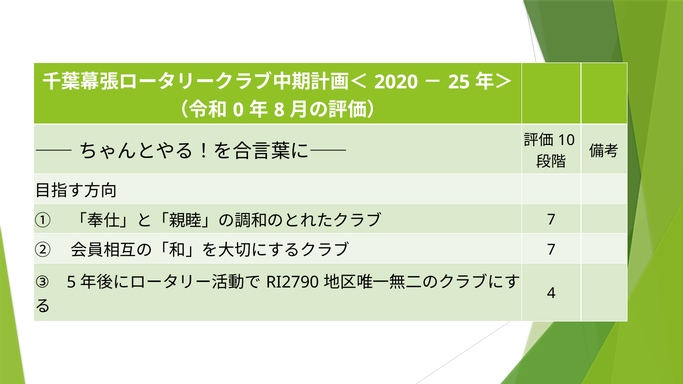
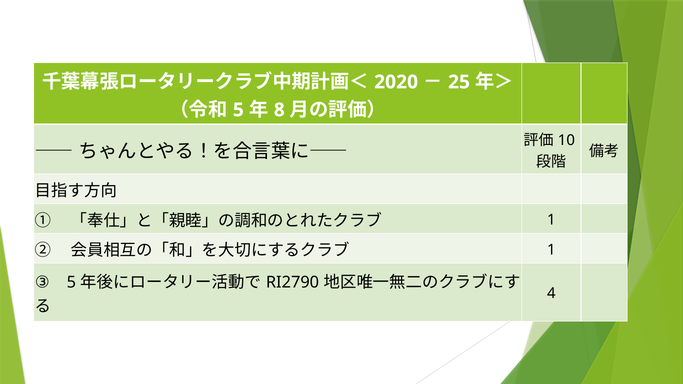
0 at (238, 110): 0 -> 5
7 at (551, 220): 7 -> 1
7 at (551, 250): 7 -> 1
